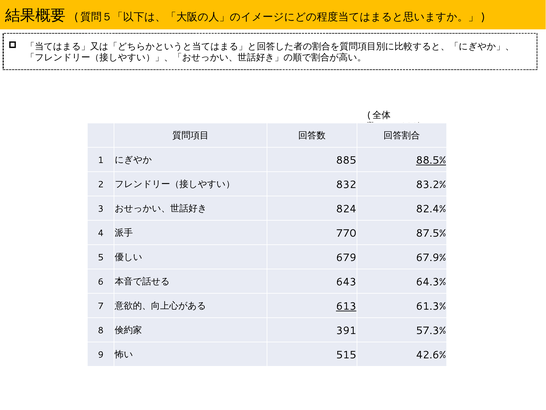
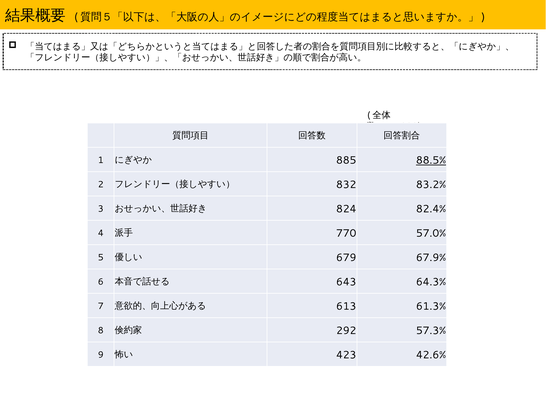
87.5%: 87.5% -> 57.0%
613 underline: present -> none
391: 391 -> 292
515: 515 -> 423
